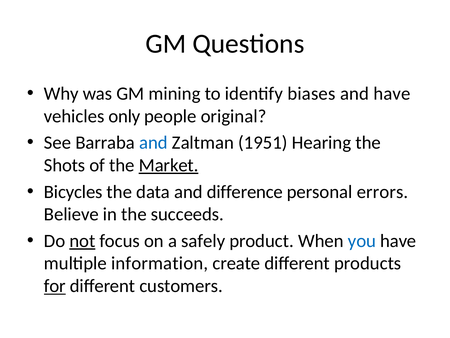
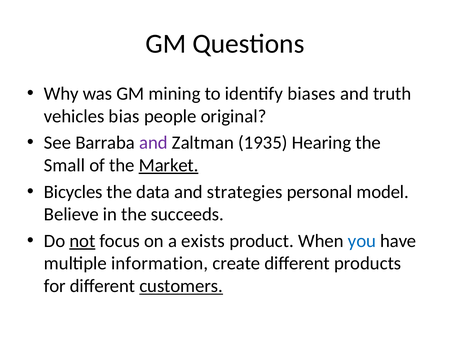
and have: have -> truth
only: only -> bias
and at (153, 143) colour: blue -> purple
1951: 1951 -> 1935
Shots: Shots -> Small
difference: difference -> strategies
errors: errors -> model
safely: safely -> exists
for underline: present -> none
customers underline: none -> present
